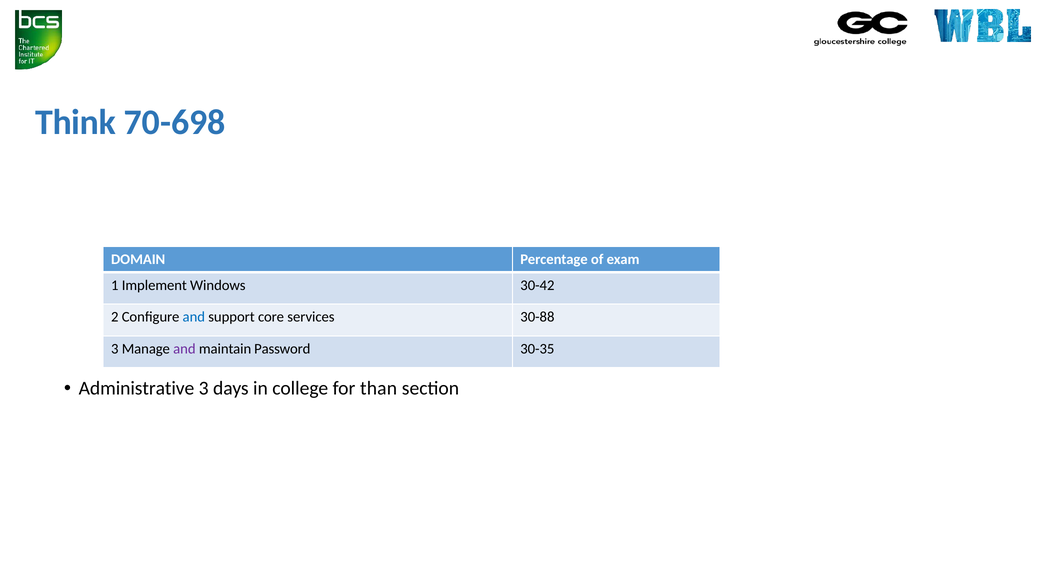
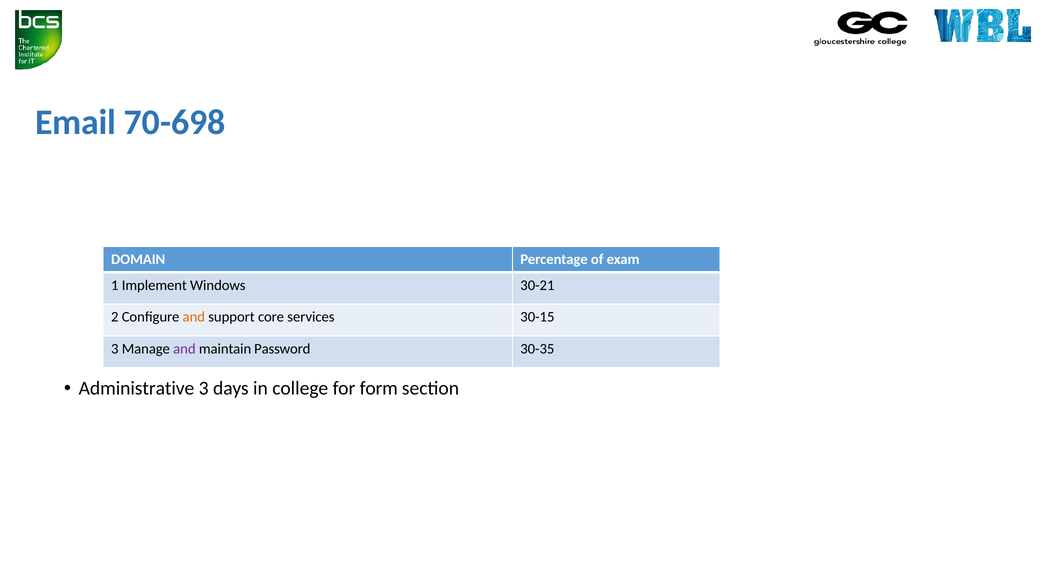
Think: Think -> Email
30-42: 30-42 -> 30-21
and at (194, 317) colour: blue -> orange
30-88: 30-88 -> 30-15
than: than -> form
